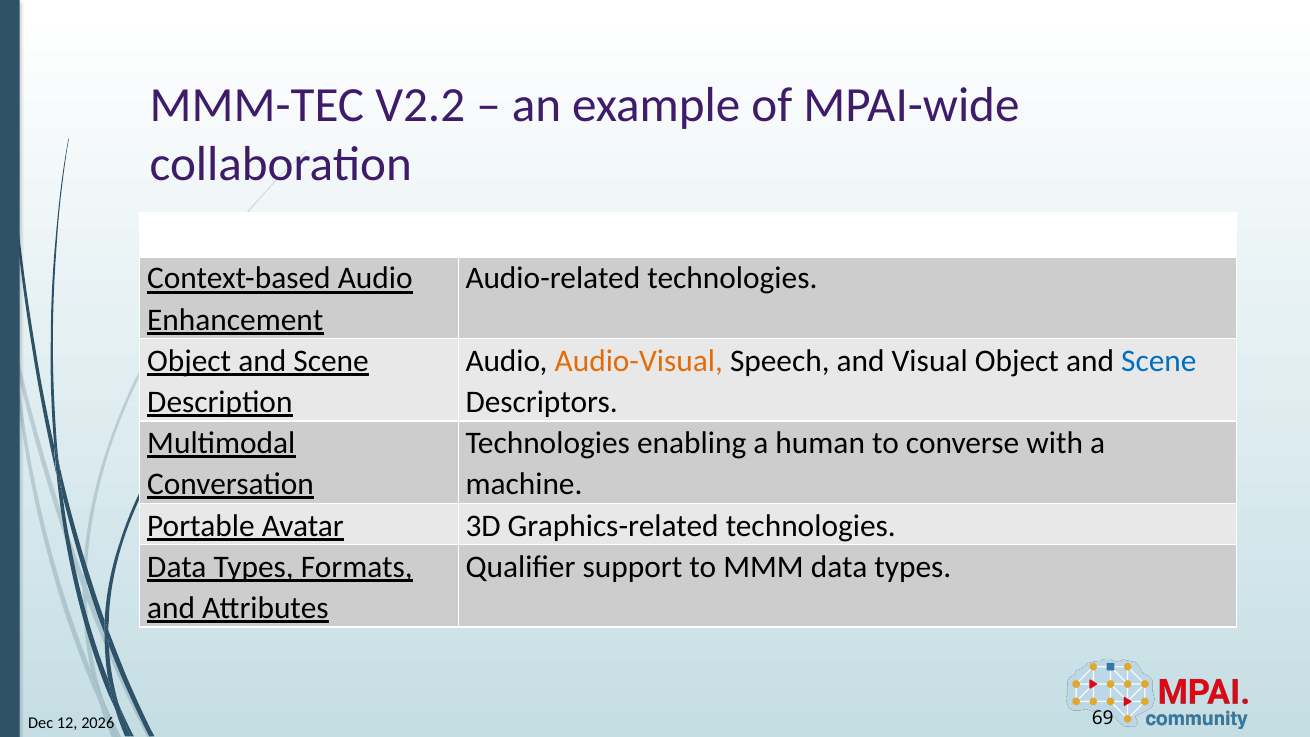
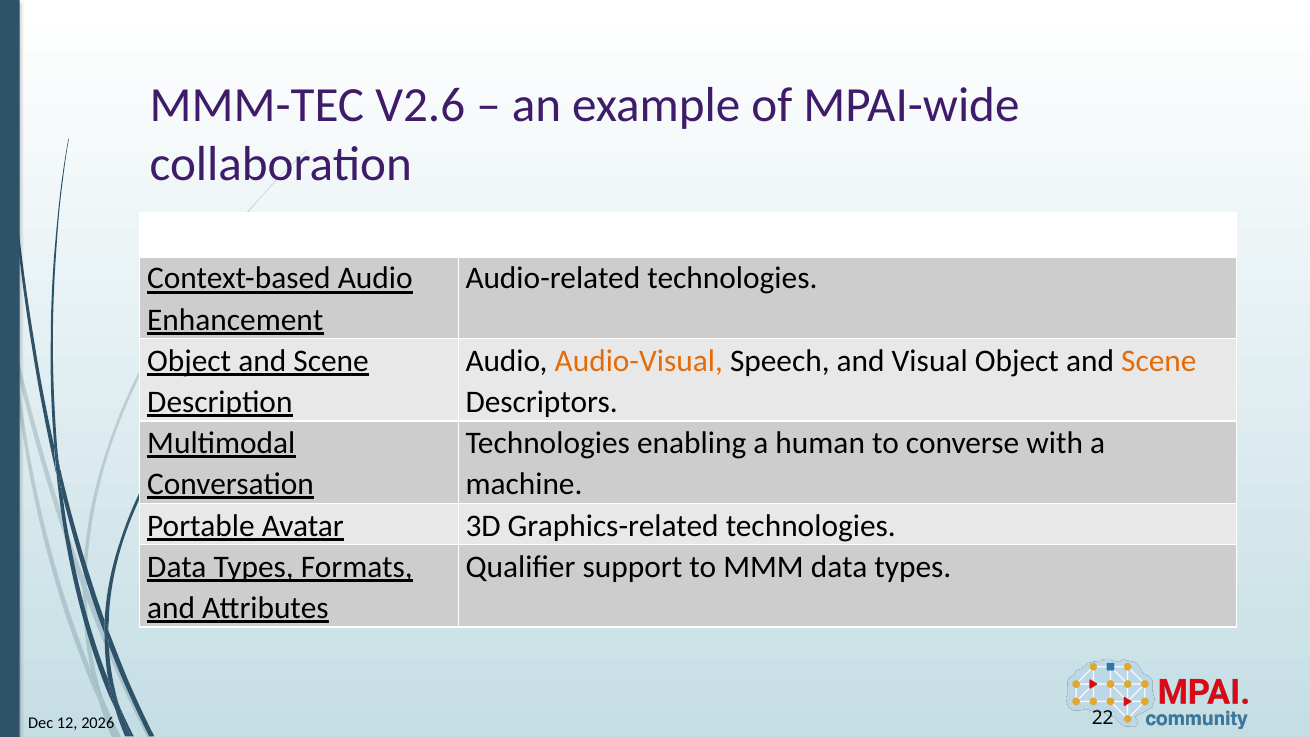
V2.2: V2.2 -> V2.6
Scene at (1159, 361) colour: blue -> orange
69: 69 -> 22
